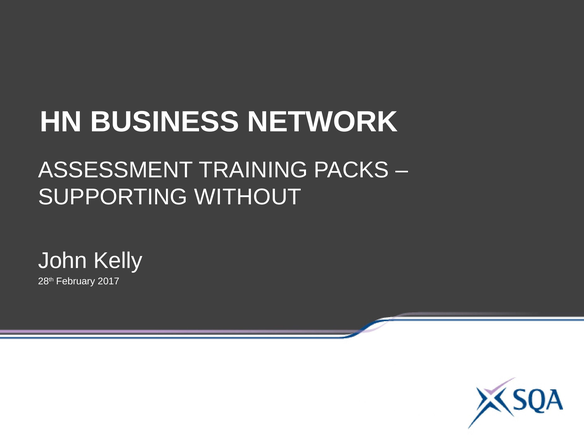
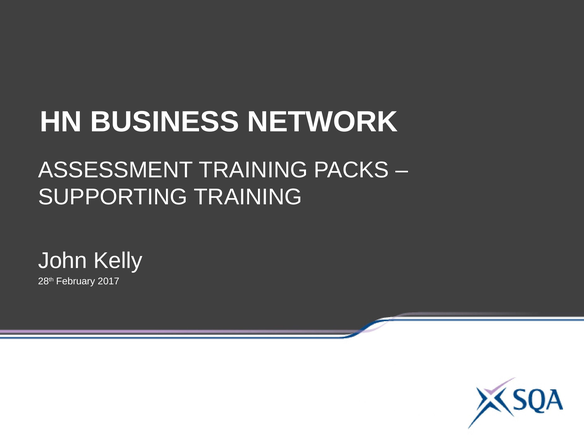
SUPPORTING WITHOUT: WITHOUT -> TRAINING
